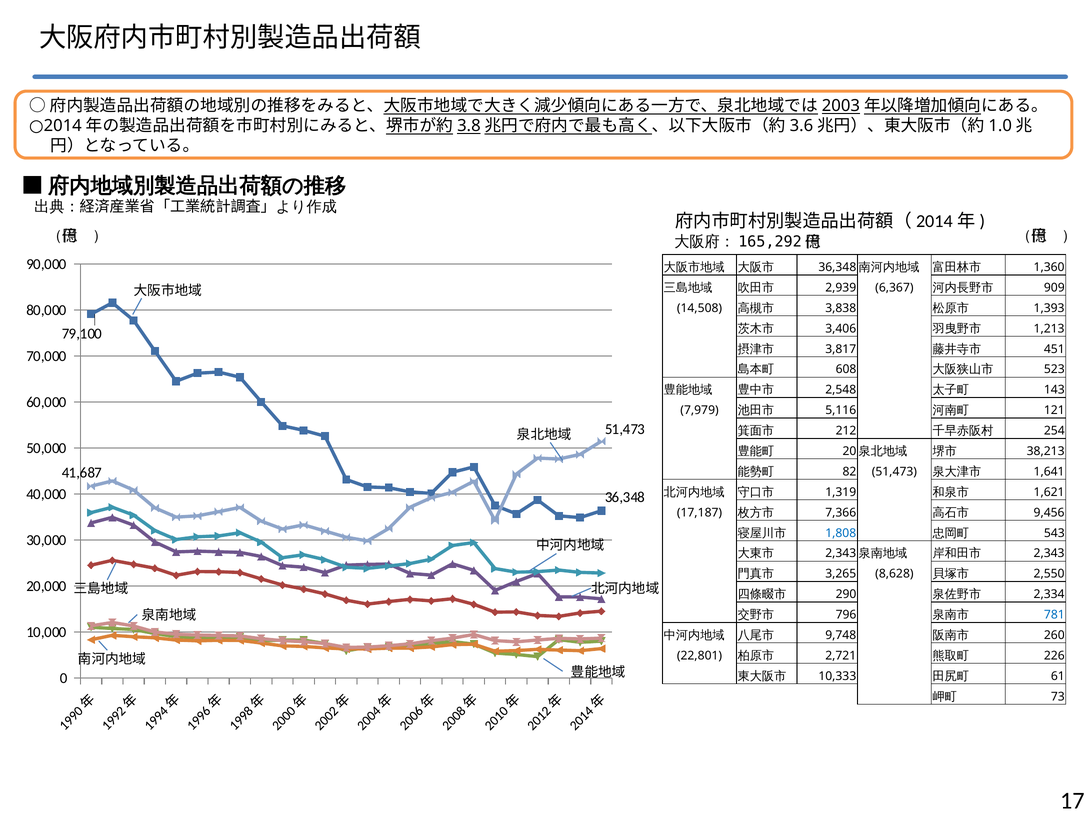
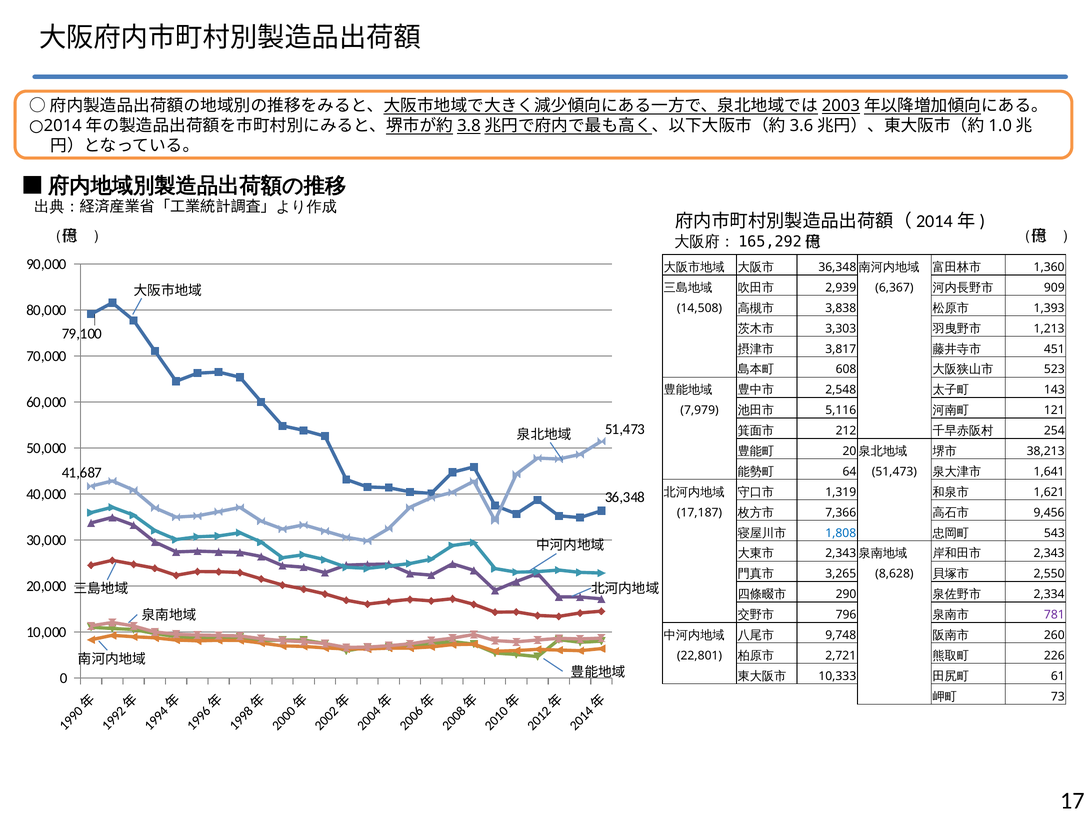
3,406: 3,406 -> 3,303
82: 82 -> 64
781 colour: blue -> purple
